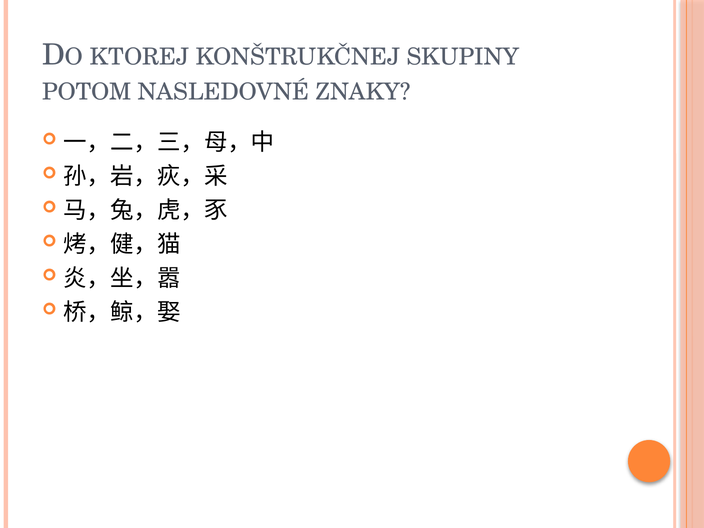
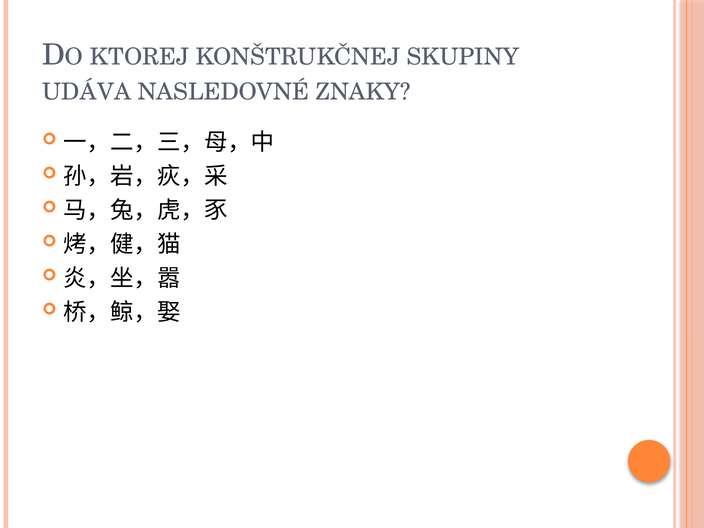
POTOM: POTOM -> UDÁVA
